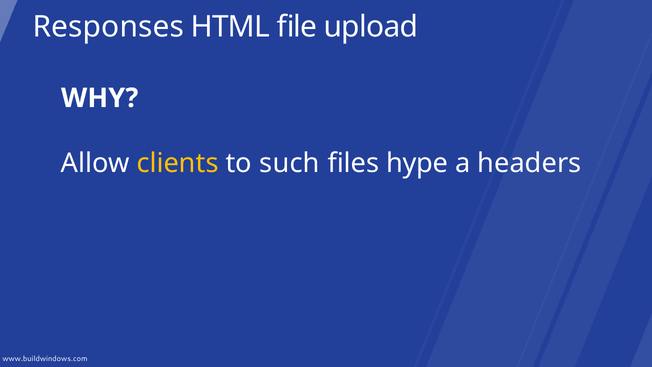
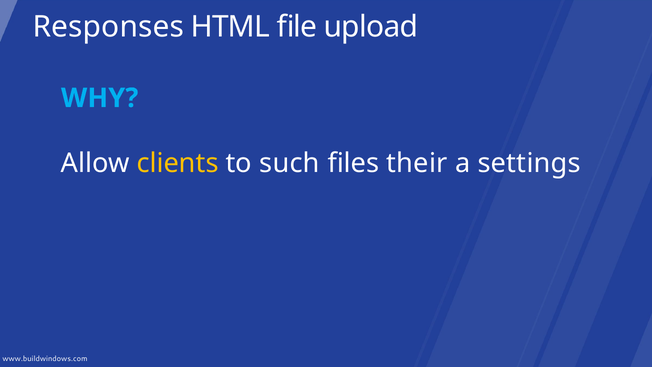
WHY colour: white -> light blue
hype: hype -> their
headers: headers -> settings
